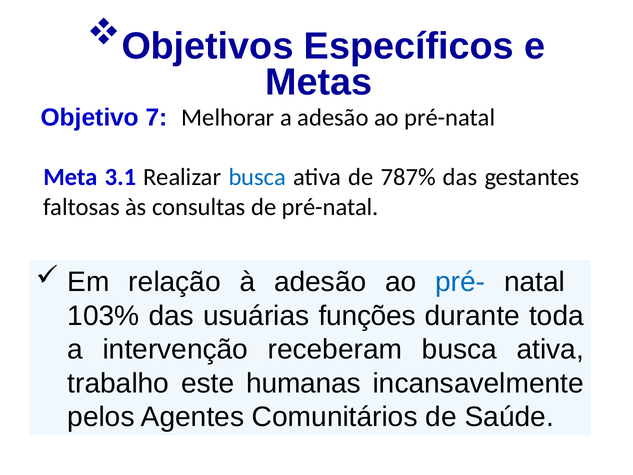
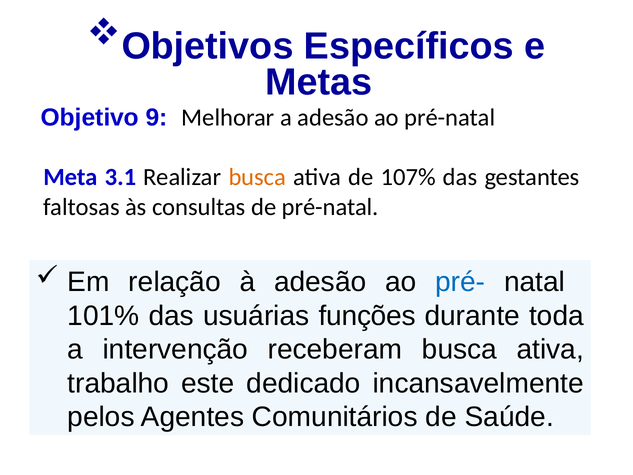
7: 7 -> 9
busca at (257, 177) colour: blue -> orange
787%: 787% -> 107%
103%: 103% -> 101%
humanas: humanas -> dedicado
